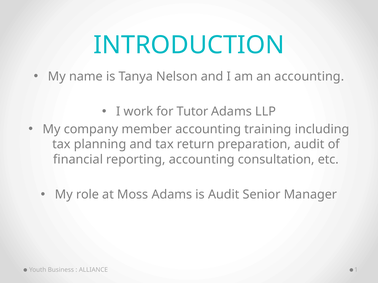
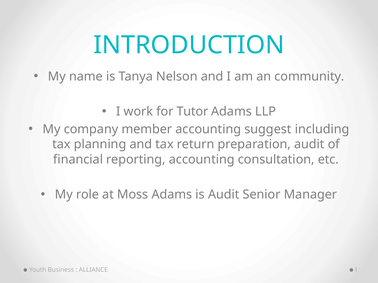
an accounting: accounting -> community
training: training -> suggest
